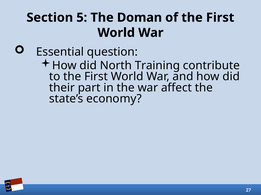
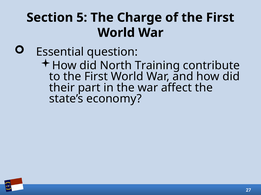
Doman: Doman -> Charge
